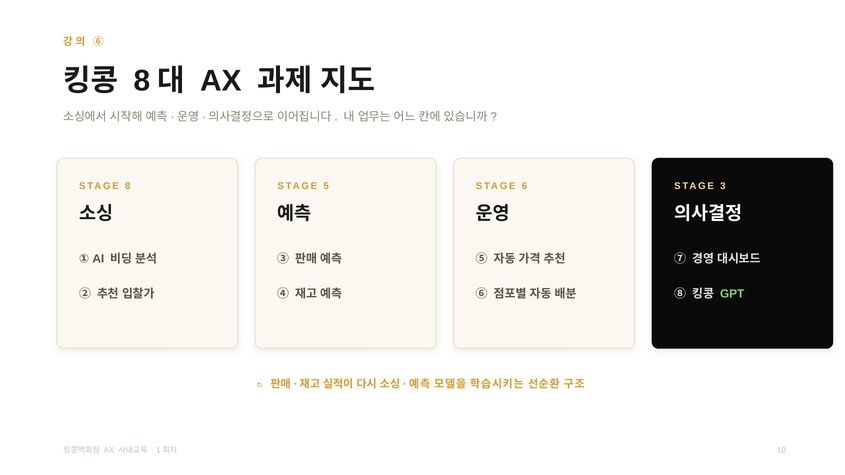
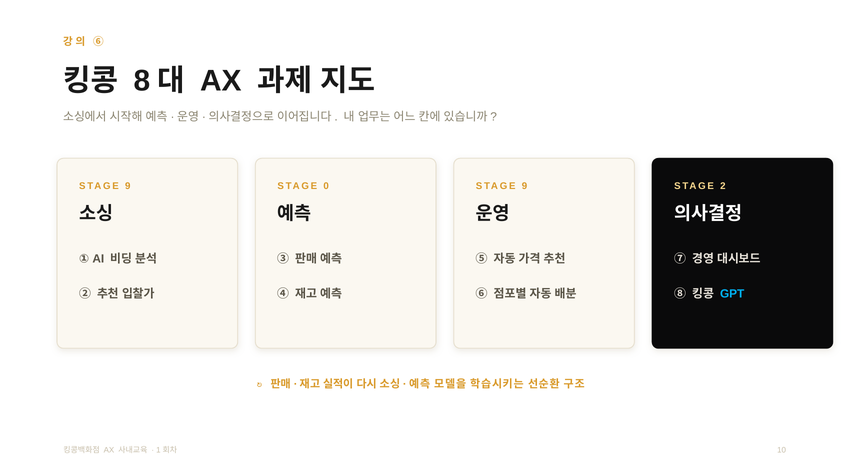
8 at (128, 186): 8 -> 9
5: 5 -> 0
6 at (524, 186): 6 -> 9
3: 3 -> 2
GPT colour: light green -> light blue
